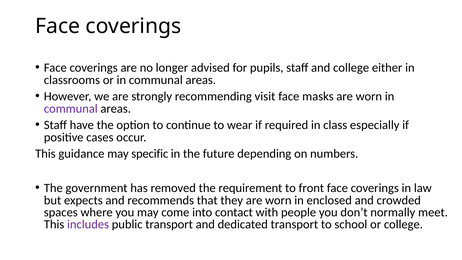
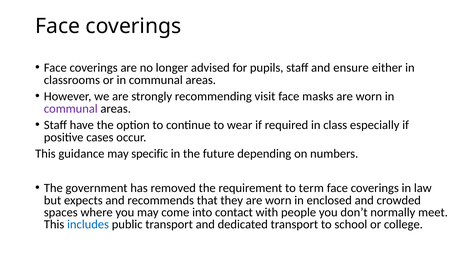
and college: college -> ensure
front: front -> term
includes colour: purple -> blue
